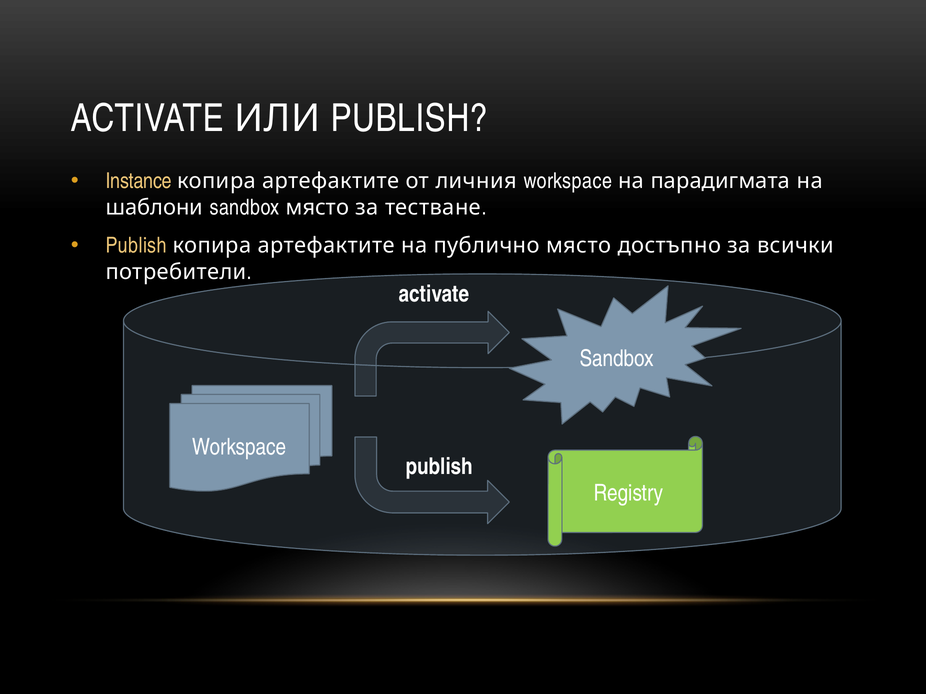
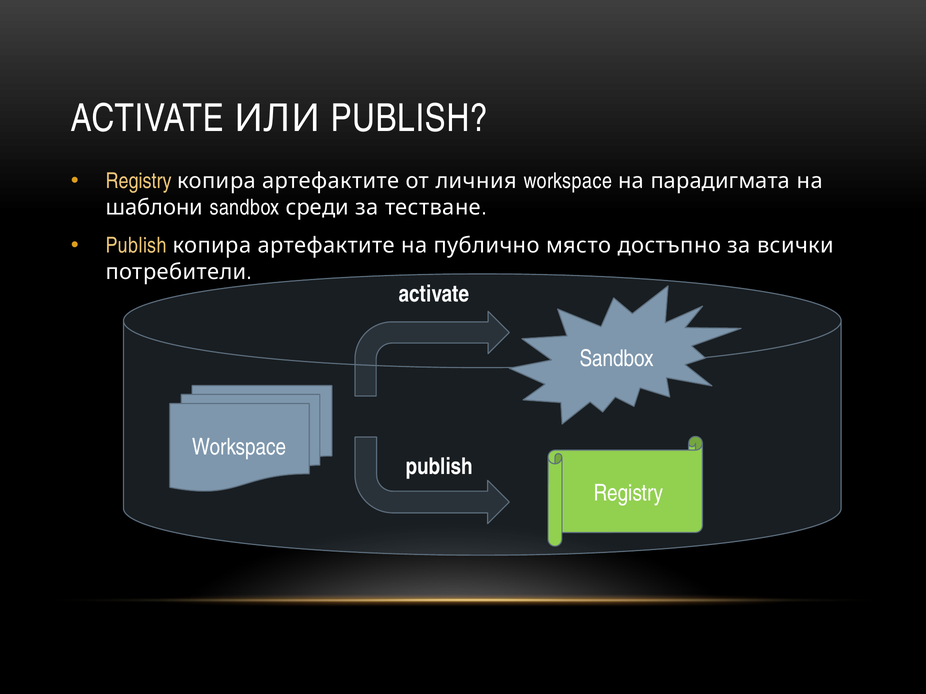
Instance at (139, 181): Instance -> Registry
sandbox място: място -> среди
